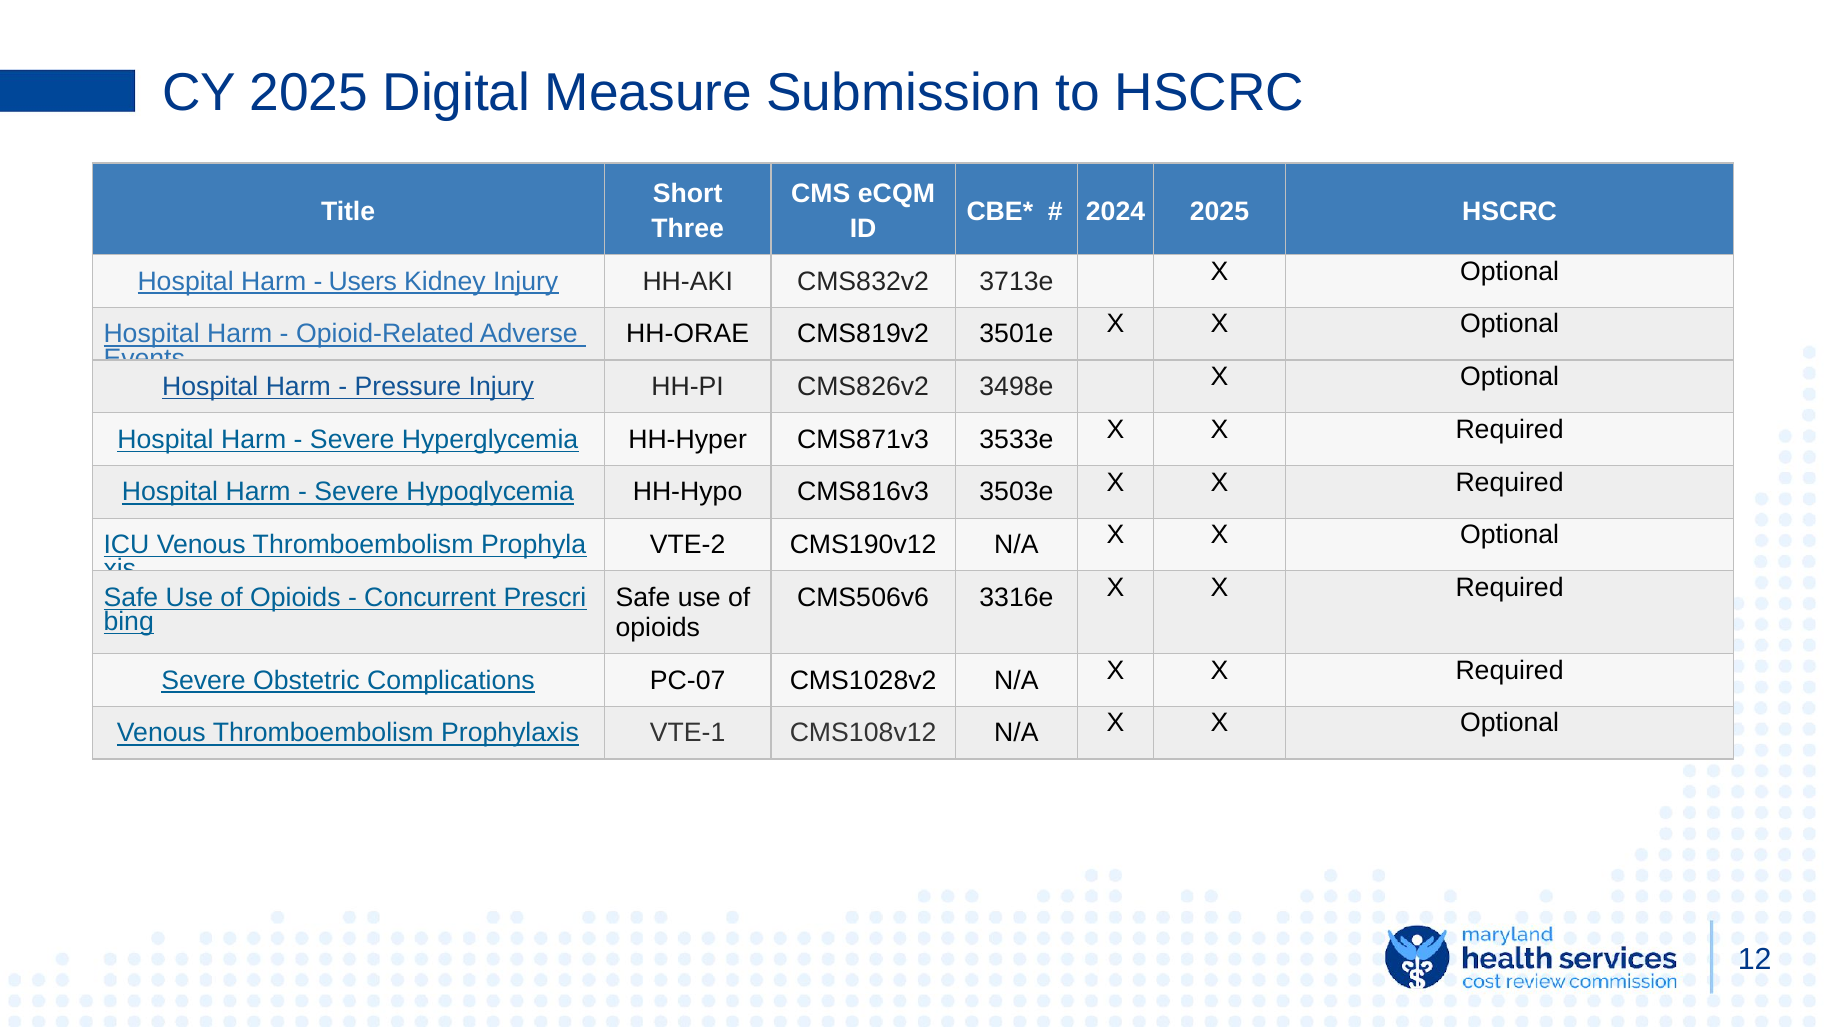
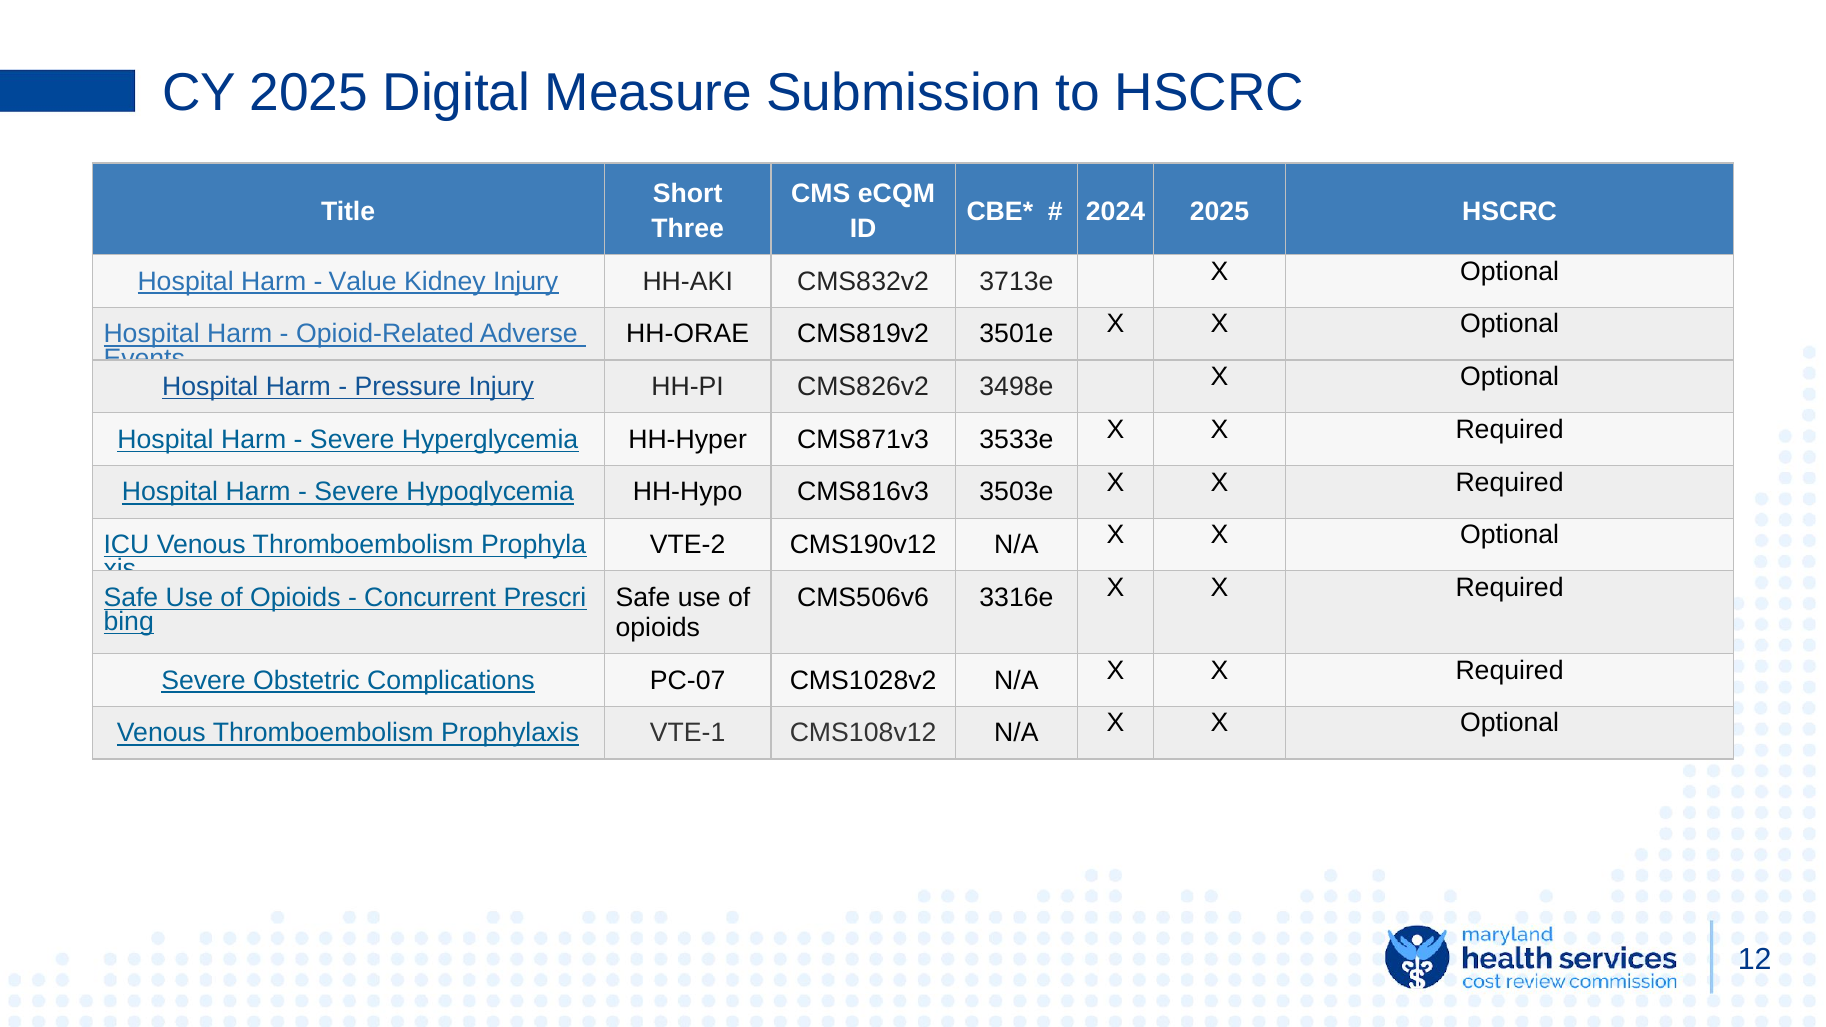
Users: Users -> Value
